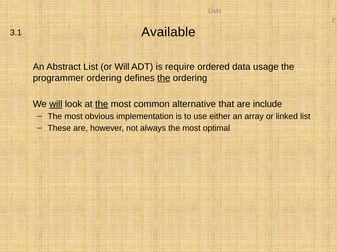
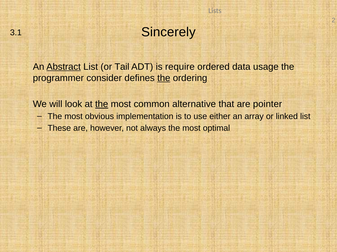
Available: Available -> Sincerely
Abstract underline: none -> present
or Will: Will -> Tail
programmer ordering: ordering -> consider
will at (56, 104) underline: present -> none
include: include -> pointer
